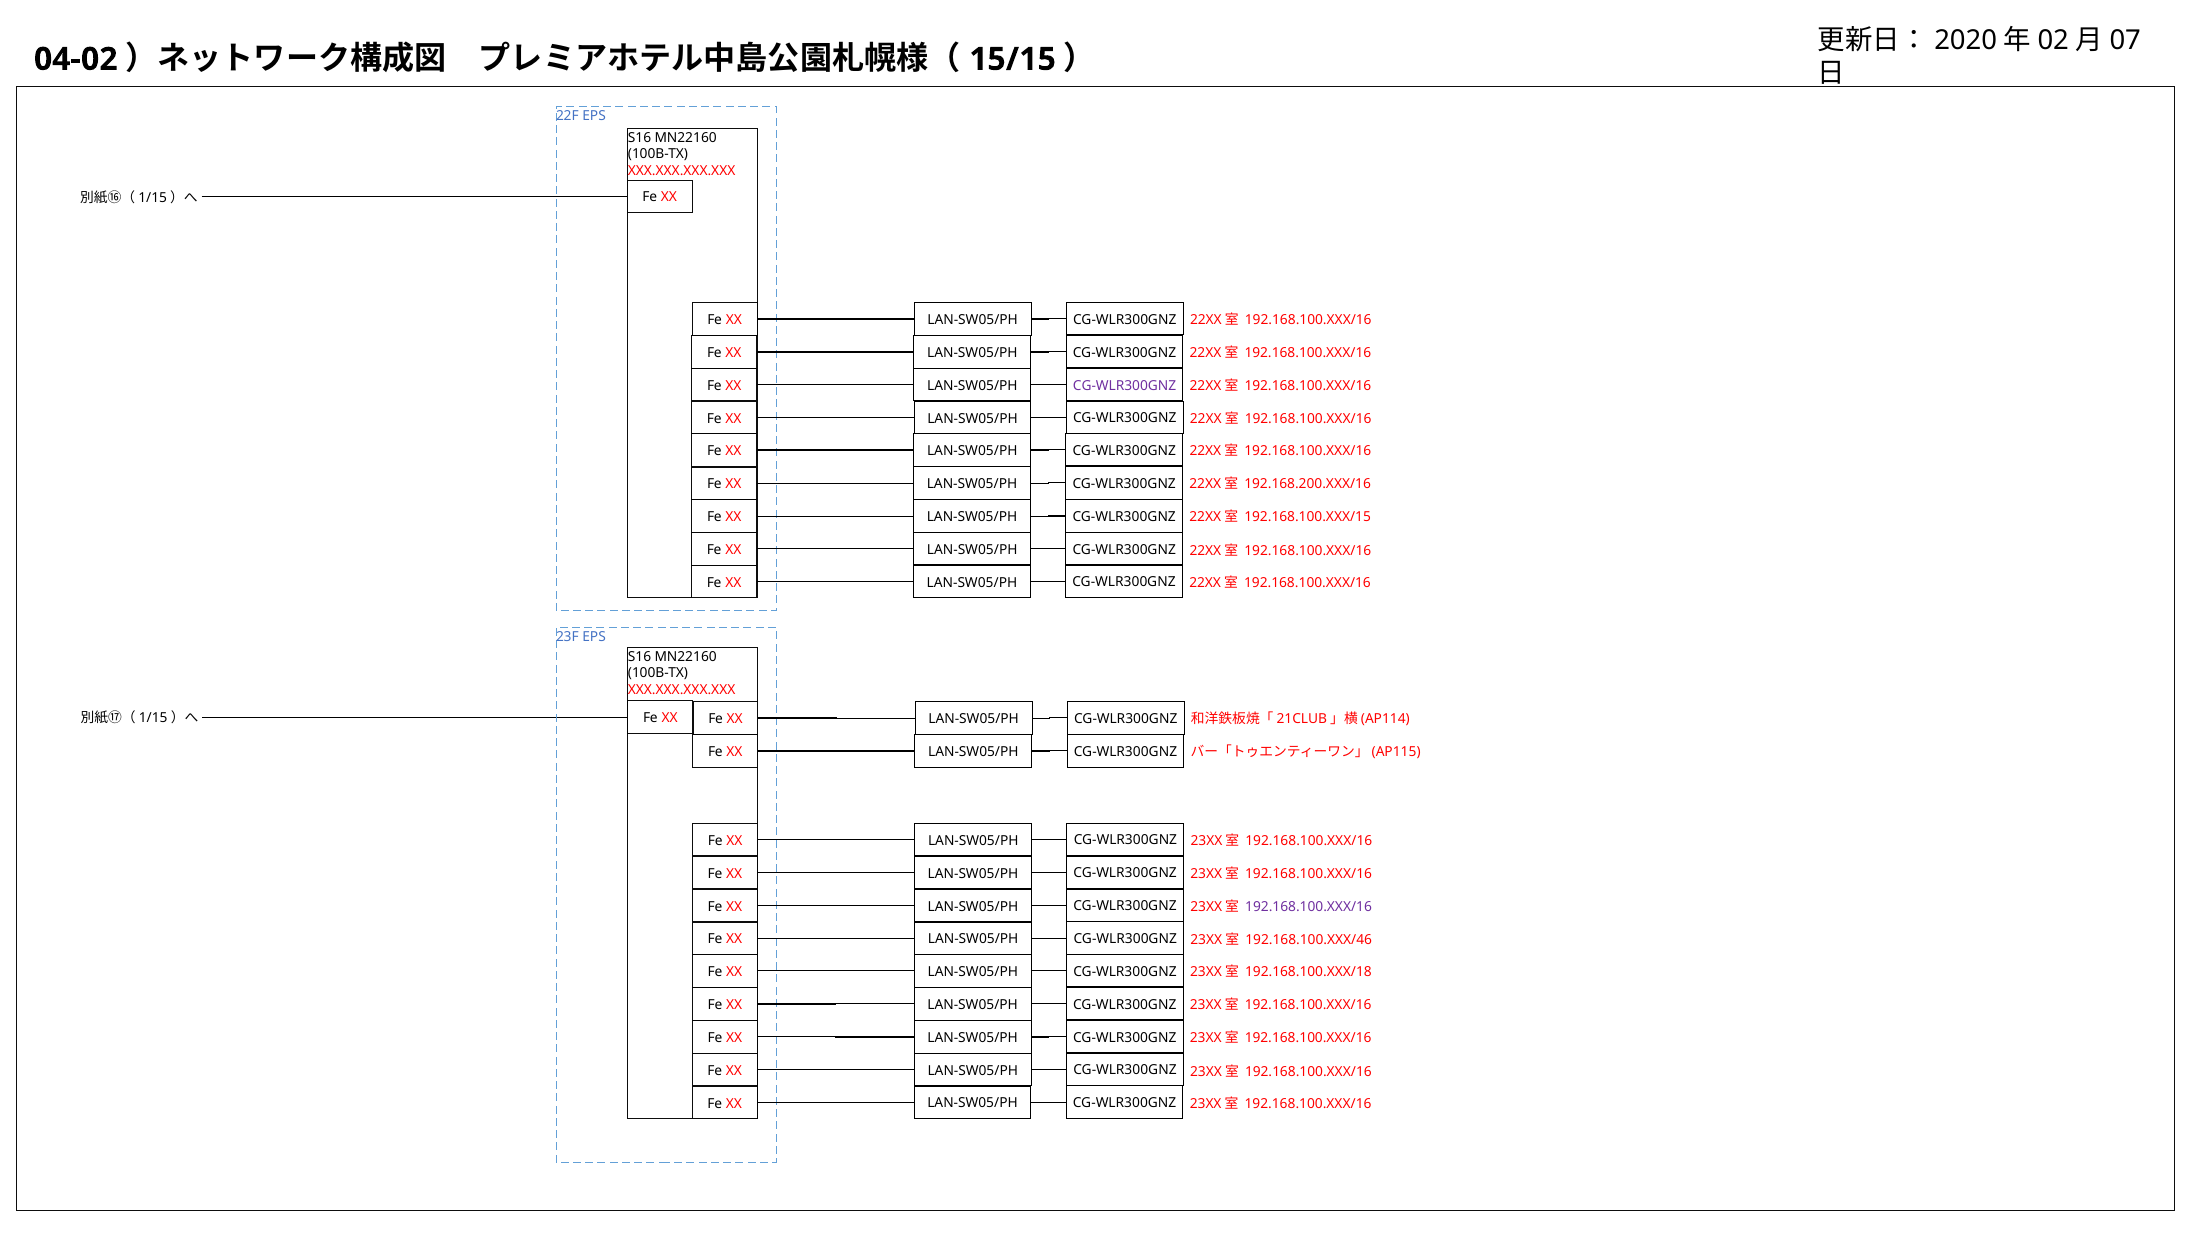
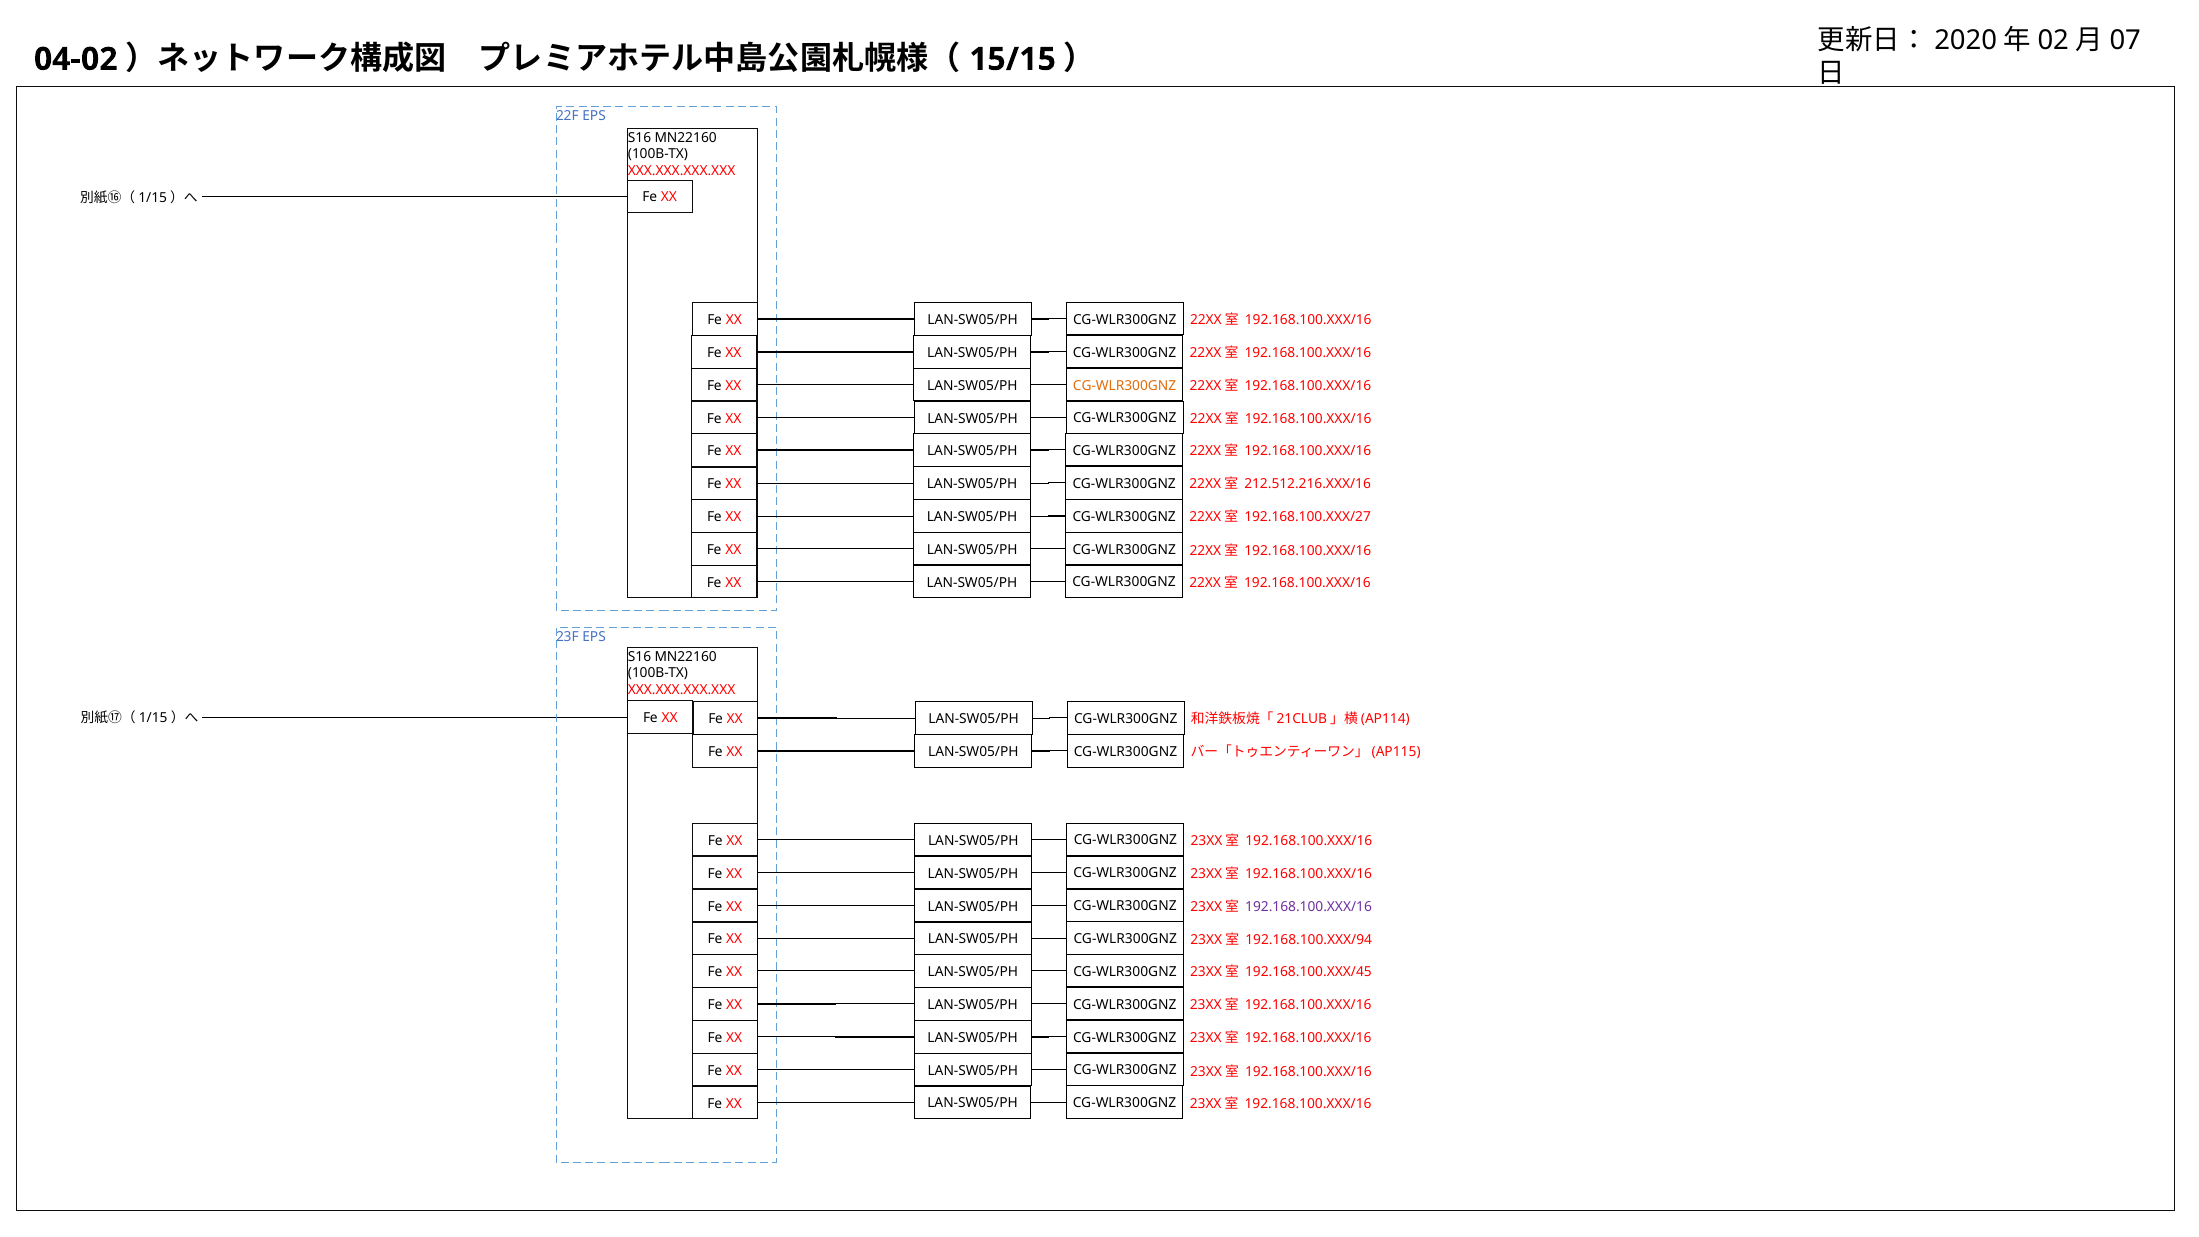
CG-WLR300GNZ at (1125, 385) colour: purple -> orange
192.168.200.XXX/16: 192.168.200.XXX/16 -> 212.512.216.XXX/16
192.168.100.XXX/15: 192.168.100.XXX/15 -> 192.168.100.XXX/27
192.168.100.XXX/46: 192.168.100.XXX/46 -> 192.168.100.XXX/94
192.168.100.XXX/18: 192.168.100.XXX/18 -> 192.168.100.XXX/45
